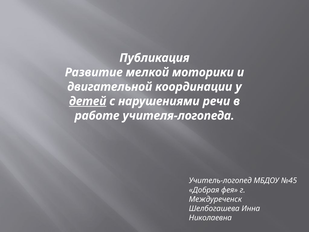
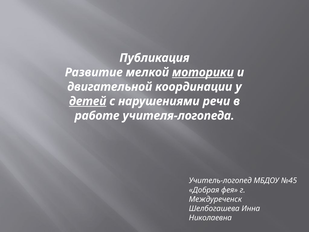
моторики underline: none -> present
